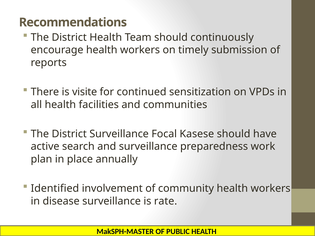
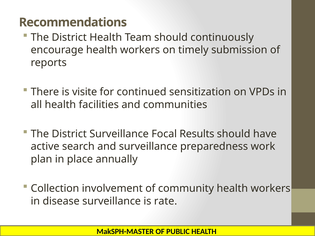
Kasese: Kasese -> Results
Identified: Identified -> Collection
